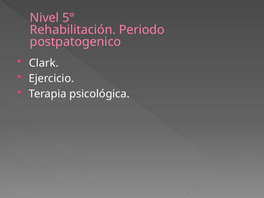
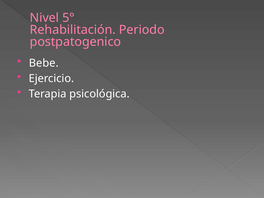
Clark: Clark -> Bebe
